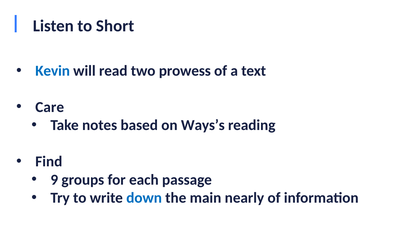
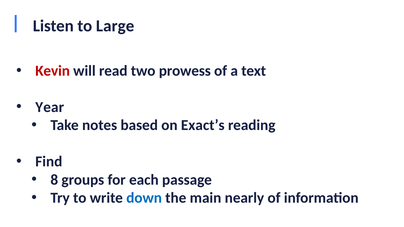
Short: Short -> Large
Kevin colour: blue -> red
Care: Care -> Year
Ways’s: Ways’s -> Exact’s
9: 9 -> 8
